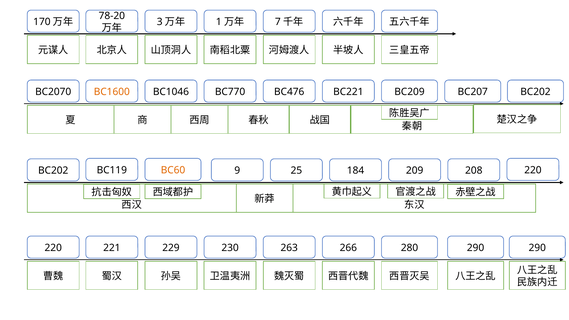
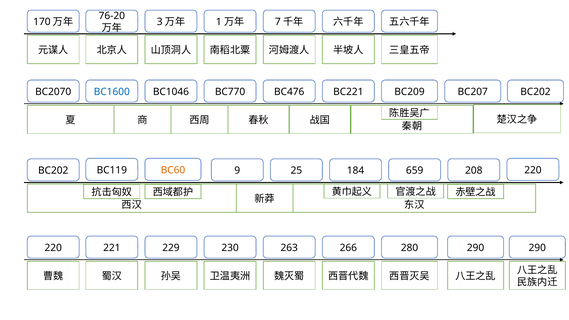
78-20: 78-20 -> 76-20
BC1600 colour: orange -> blue
209: 209 -> 659
